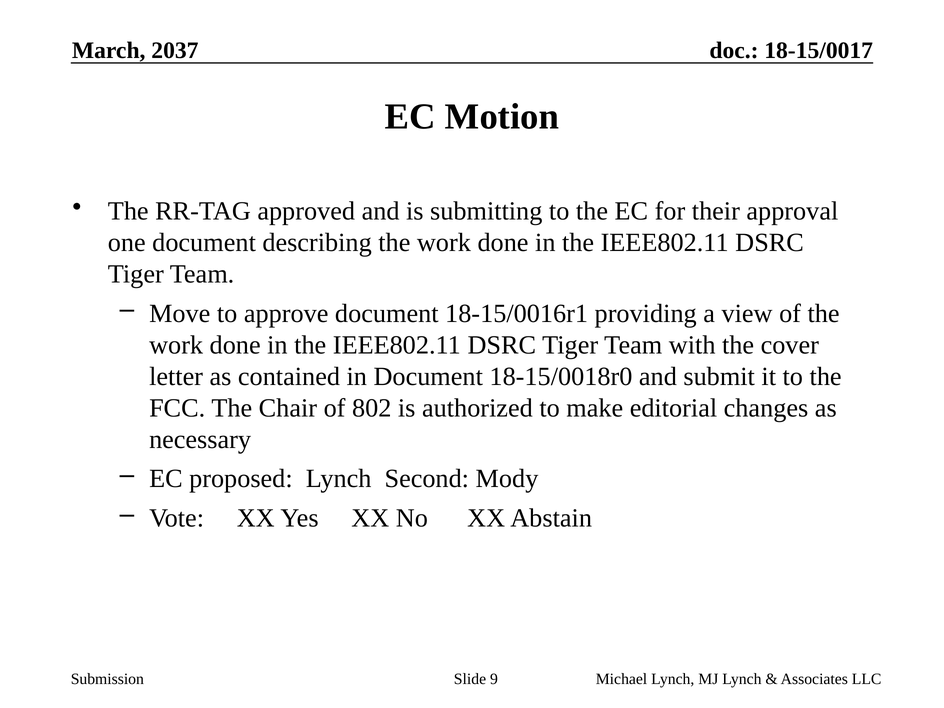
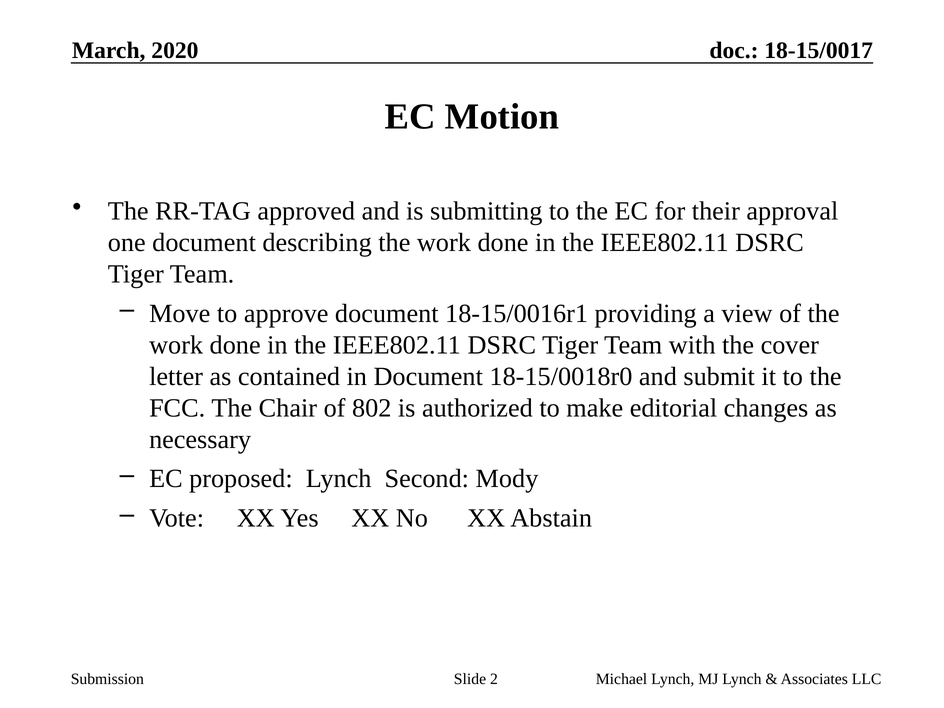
2037: 2037 -> 2020
9: 9 -> 2
